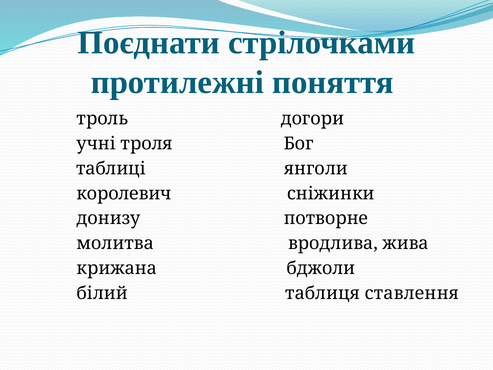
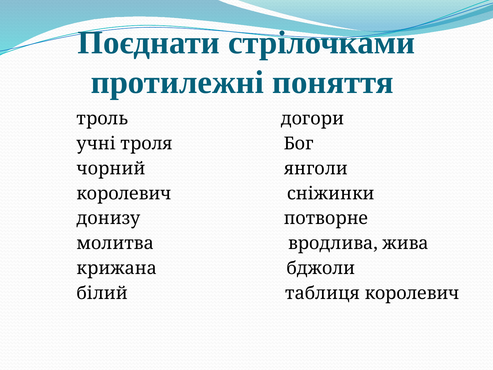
таблиці: таблиці -> чорний
таблиця ставлення: ставлення -> королевич
